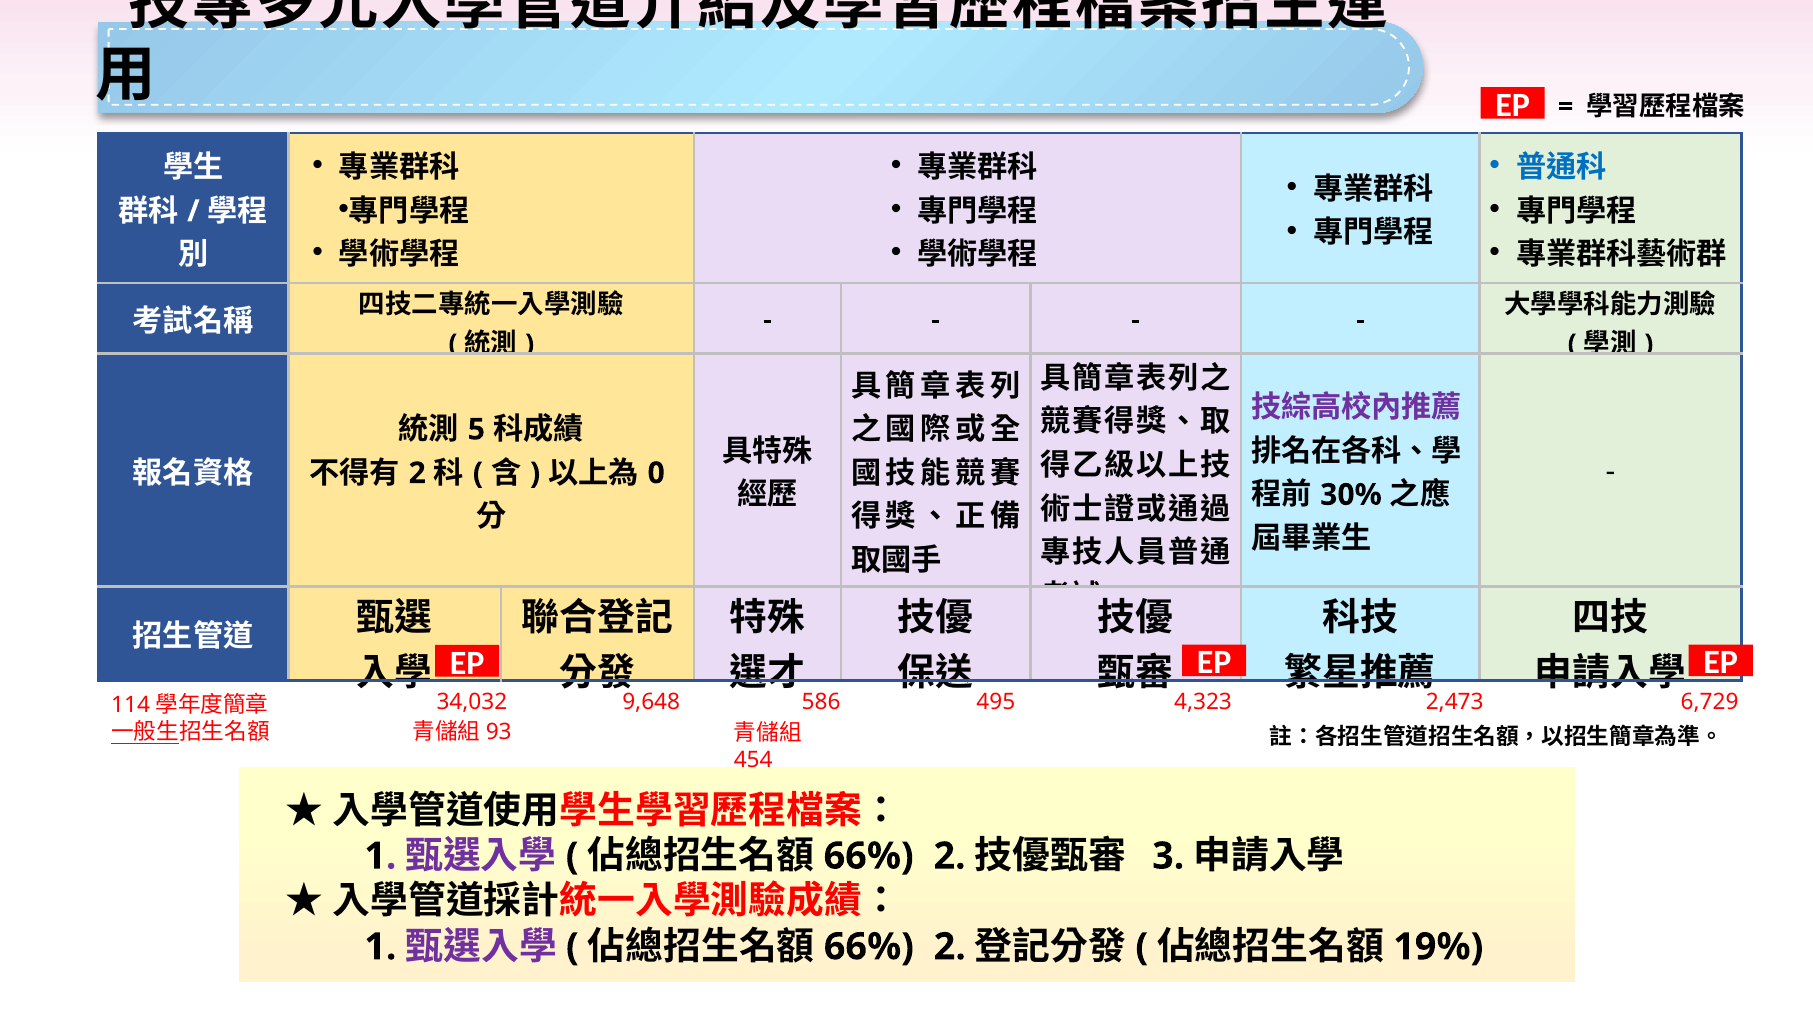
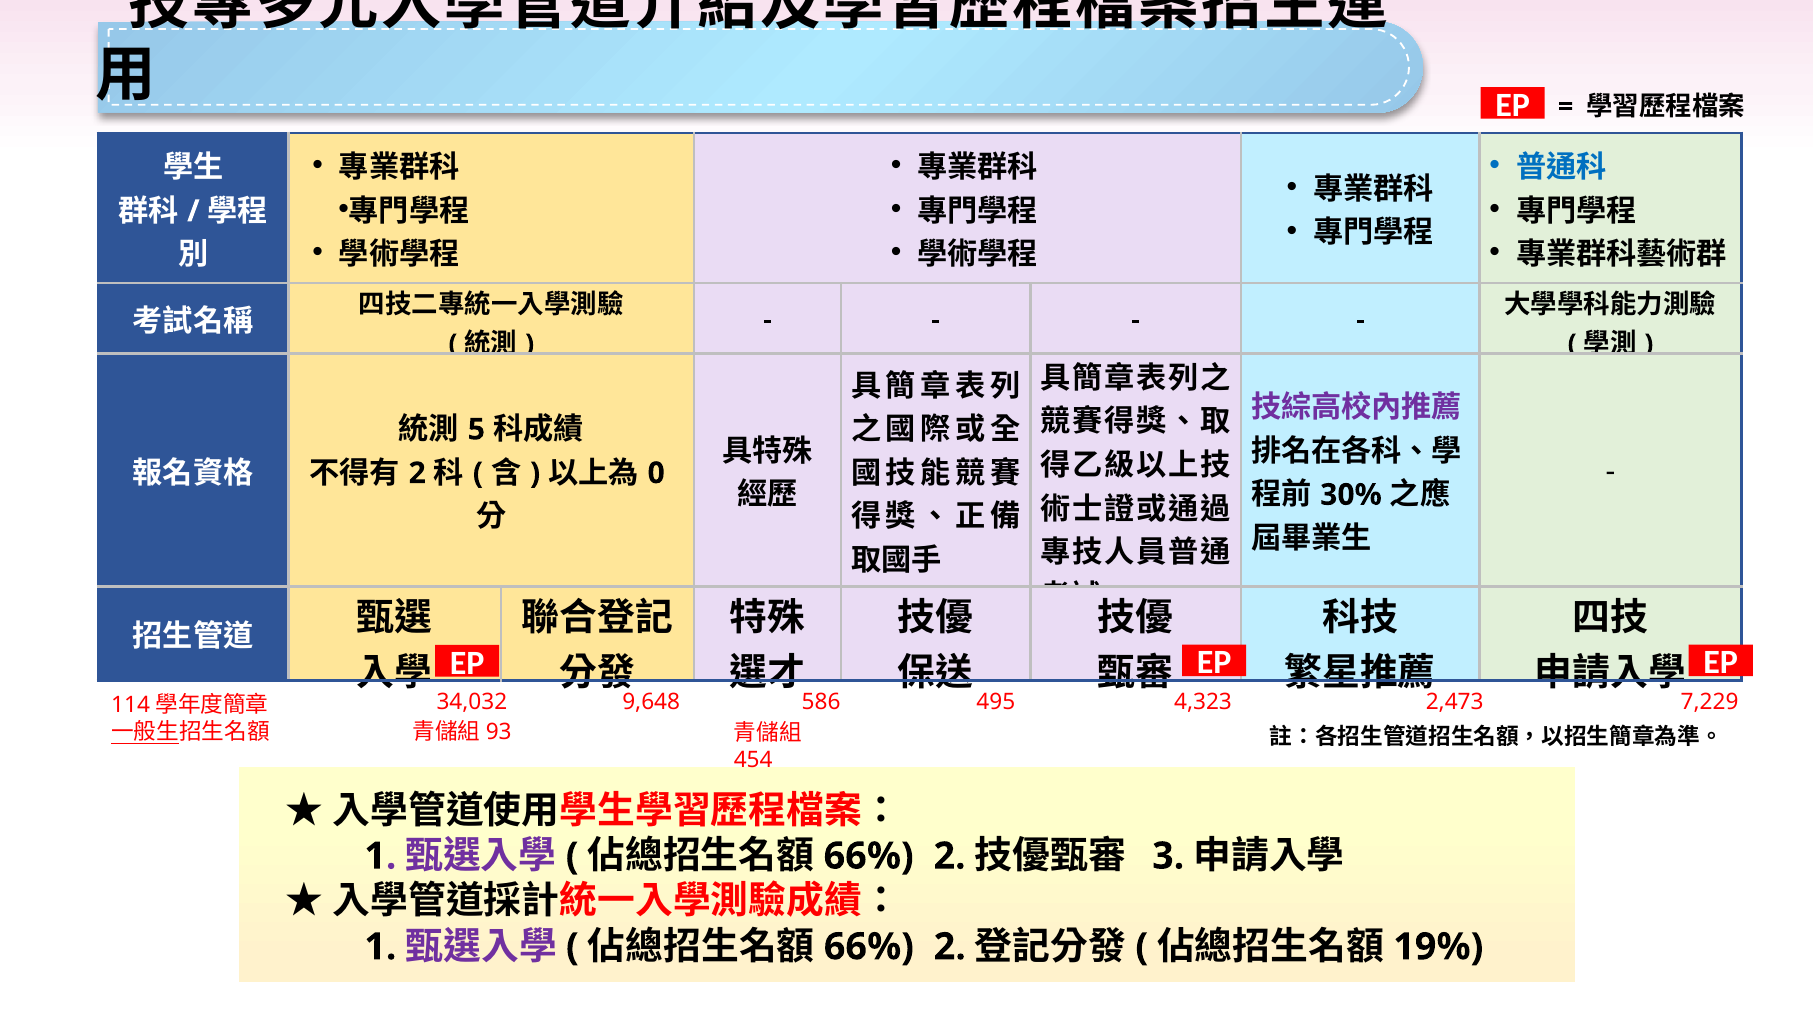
6,729: 6,729 -> 7,229
